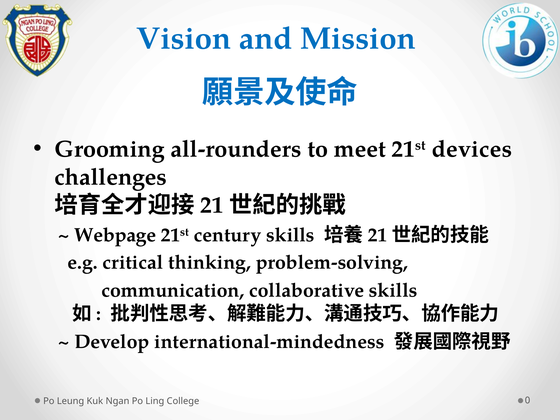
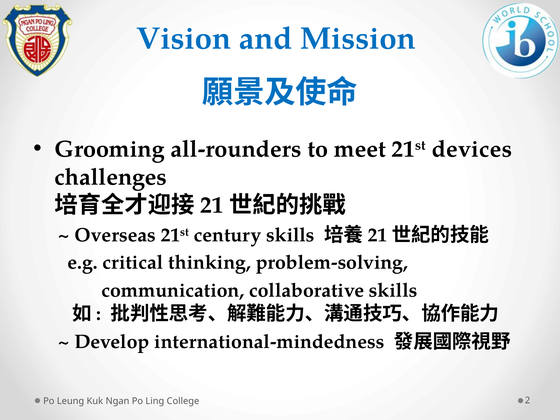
Webpage: Webpage -> Overseas
0: 0 -> 2
